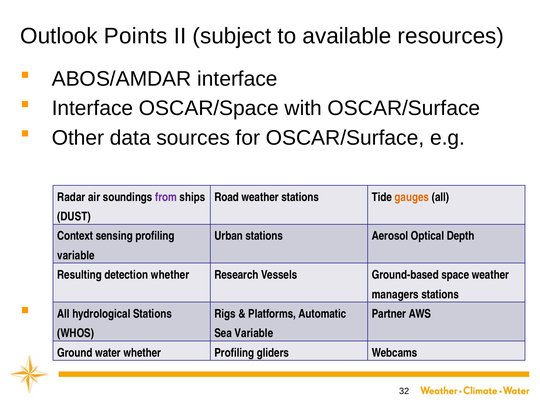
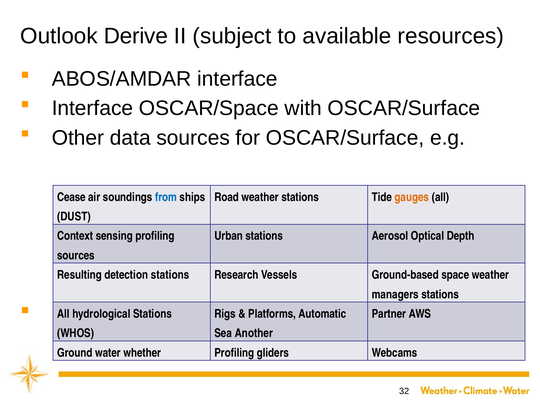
Points: Points -> Derive
Radar: Radar -> Cease
from colour: purple -> blue
variable at (76, 255): variable -> sources
detection whether: whether -> stations
Sea Variable: Variable -> Another
